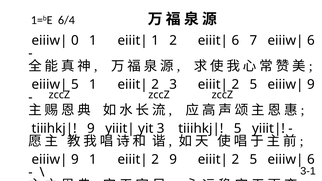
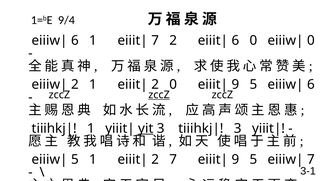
6/4: 6/4 -> 9/4
0 at (75, 40): 0 -> 6
1 at (155, 40): 1 -> 7
6 7: 7 -> 0
6 at (311, 40): 6 -> 0
5 at (75, 84): 5 -> 2
2 3: 3 -> 0
2 at (235, 84): 2 -> 9
9 at (311, 84): 9 -> 6
zccZ at (159, 95) underline: none -> present
9 at (91, 128): 9 -> 1
yit underline: none -> present
5 at (238, 128): 5 -> 3
9 at (75, 160): 9 -> 5
2 9: 9 -> 7
2 at (235, 160): 2 -> 9
6 at (311, 160): 6 -> 7
